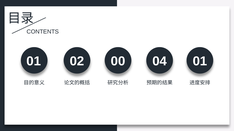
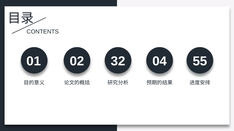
00: 00 -> 32
04 01: 01 -> 55
